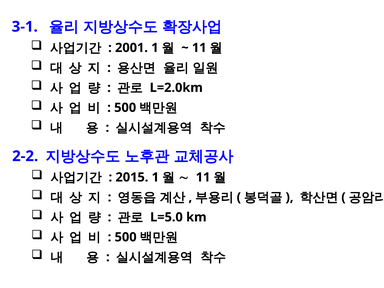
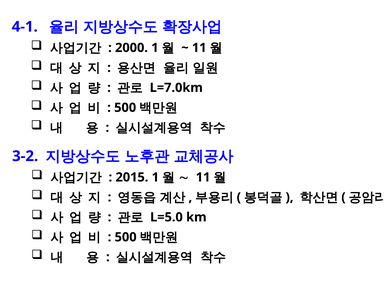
3-1: 3-1 -> 4-1
2001: 2001 -> 2000
L=2.0km: L=2.0km -> L=7.0km
2-2: 2-2 -> 3-2
